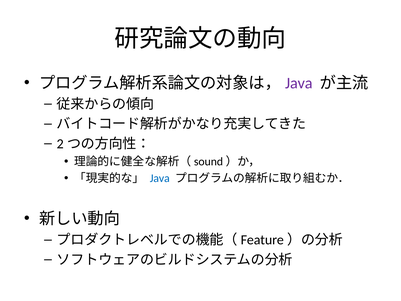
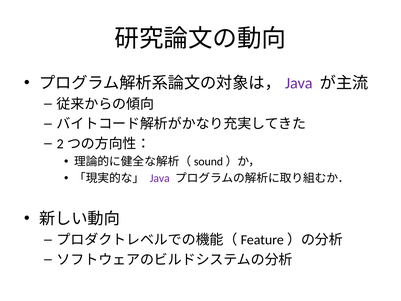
Java at (160, 178) colour: blue -> purple
